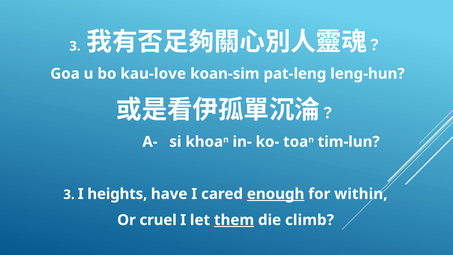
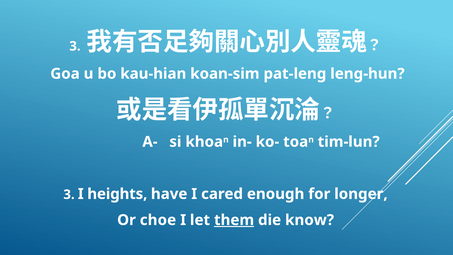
kau-love: kau-love -> kau-hian
enough underline: present -> none
within: within -> longer
cruel: cruel -> choe
climb: climb -> know
